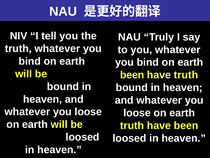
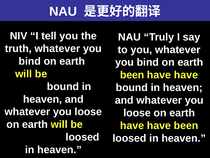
truth at (186, 75): truth -> have
truth at (132, 125): truth -> have
